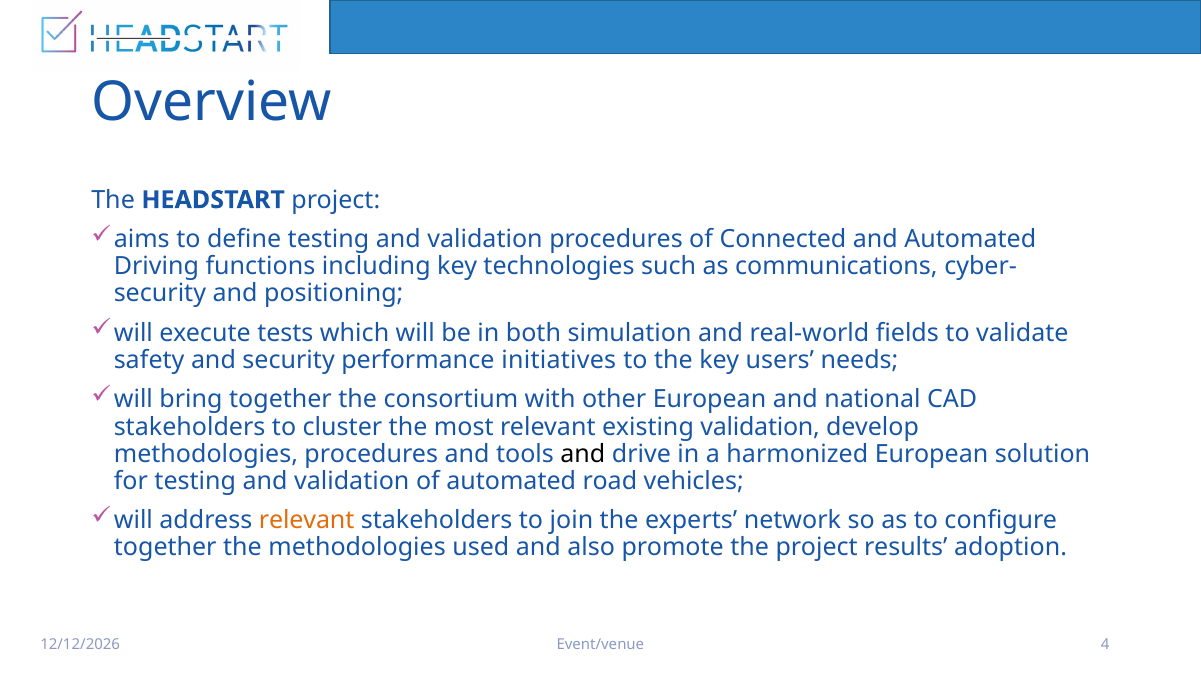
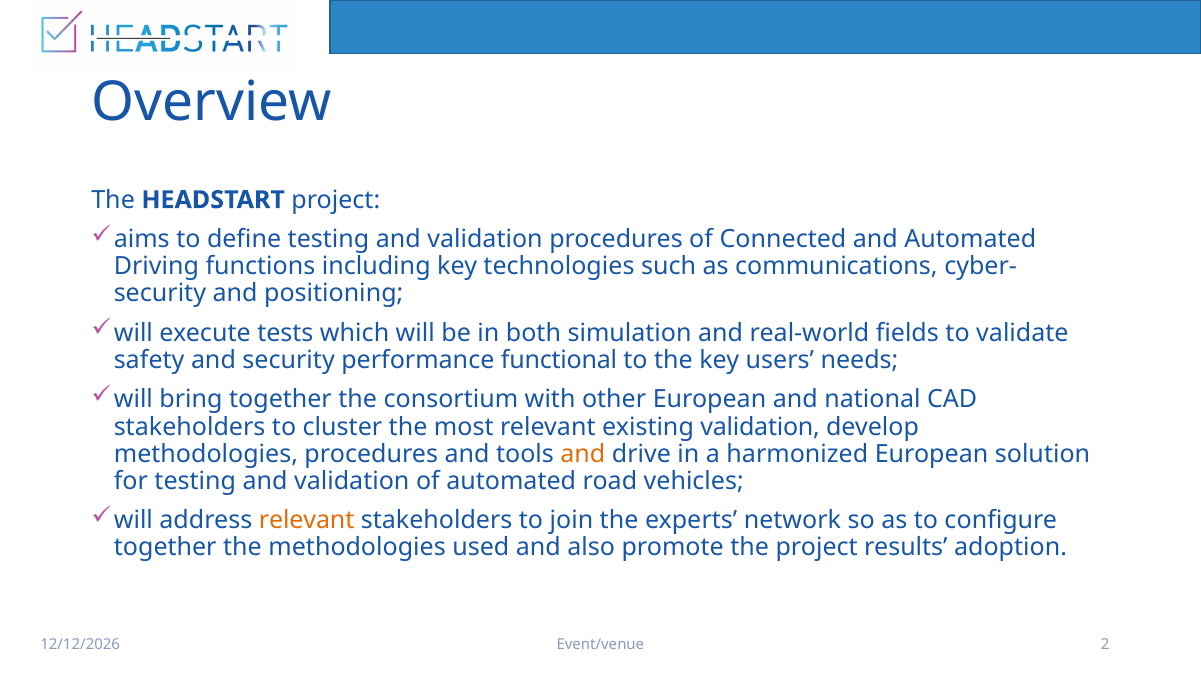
initiatives: initiatives -> functional
and at (583, 453) colour: black -> orange
4: 4 -> 2
